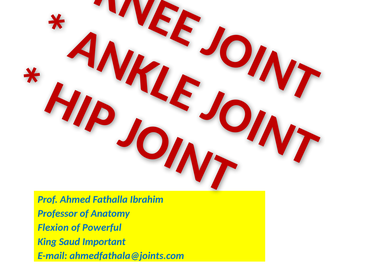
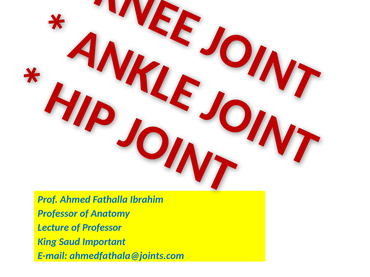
Flexion: Flexion -> Lecture
of Powerful: Powerful -> Professor
